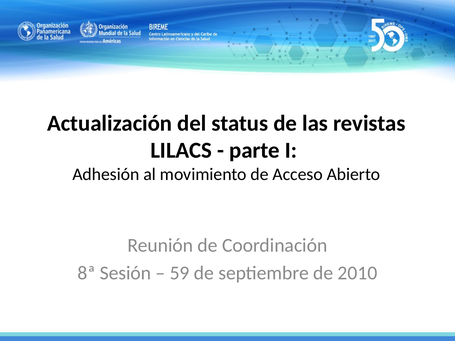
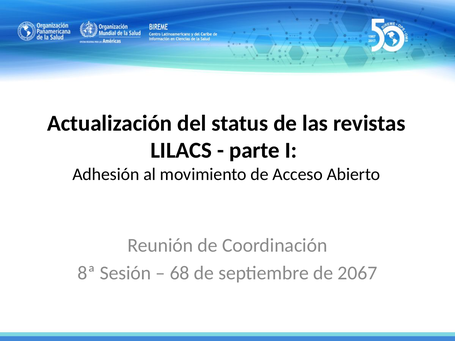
59: 59 -> 68
2010: 2010 -> 2067
